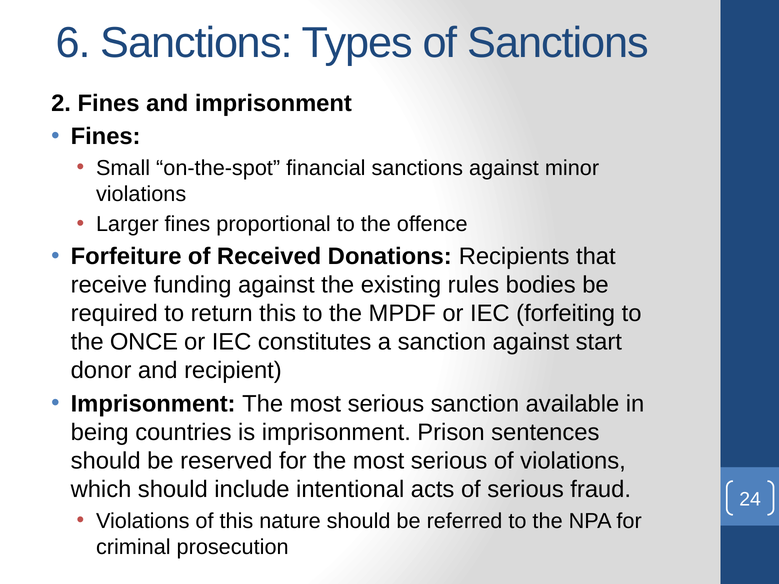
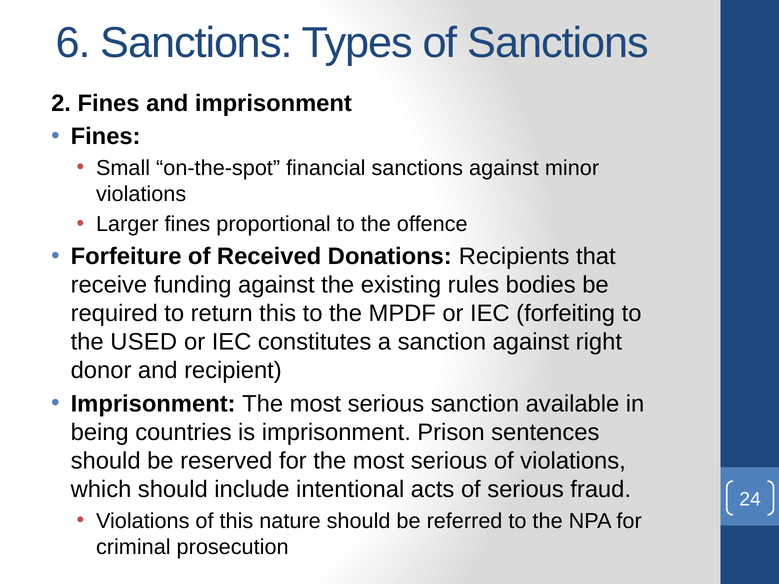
ONCE: ONCE -> USED
start: start -> right
